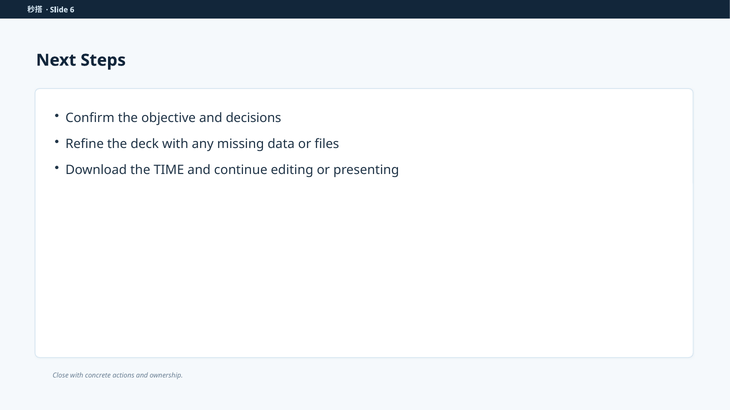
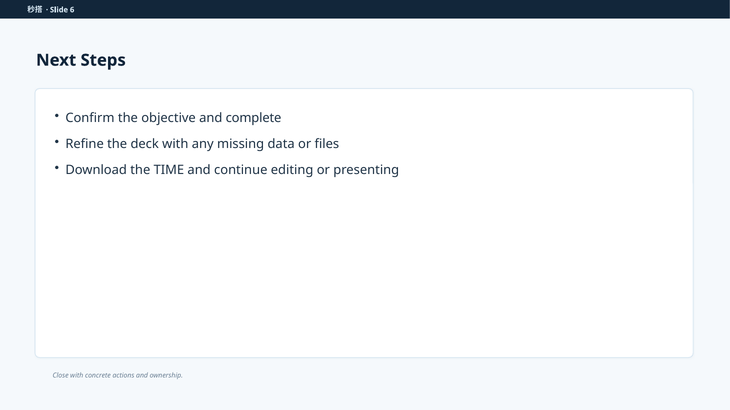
decisions: decisions -> complete
